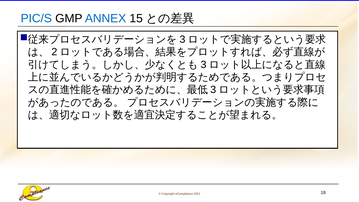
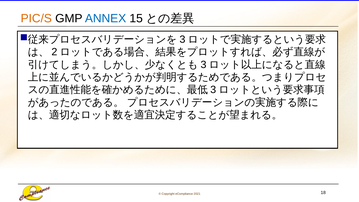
PIC/S colour: blue -> orange
